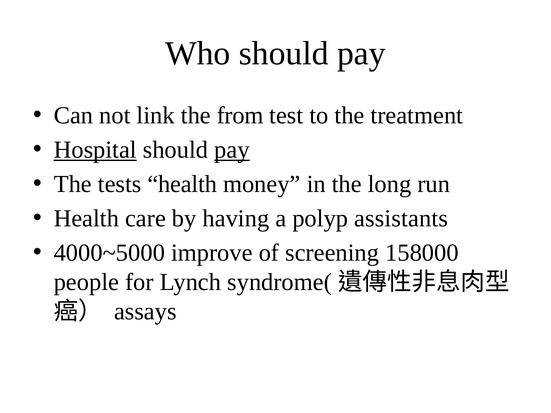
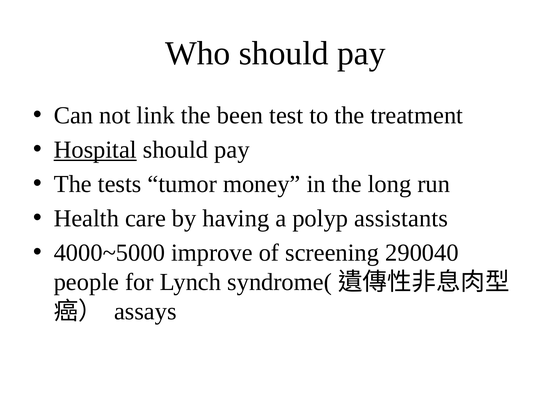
from: from -> been
pay at (232, 150) underline: present -> none
tests health: health -> tumor
158000: 158000 -> 290040
